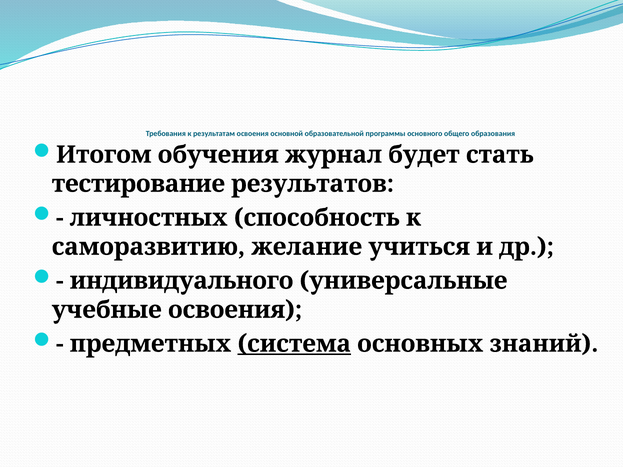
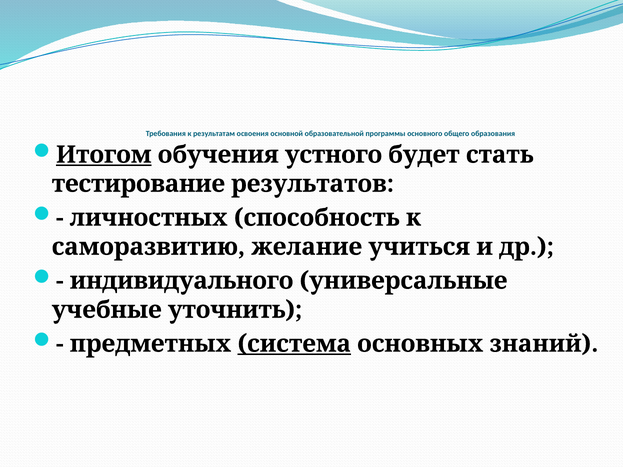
Итогом underline: none -> present
журнал: журнал -> устного
учебные освоения: освоения -> уточнить
